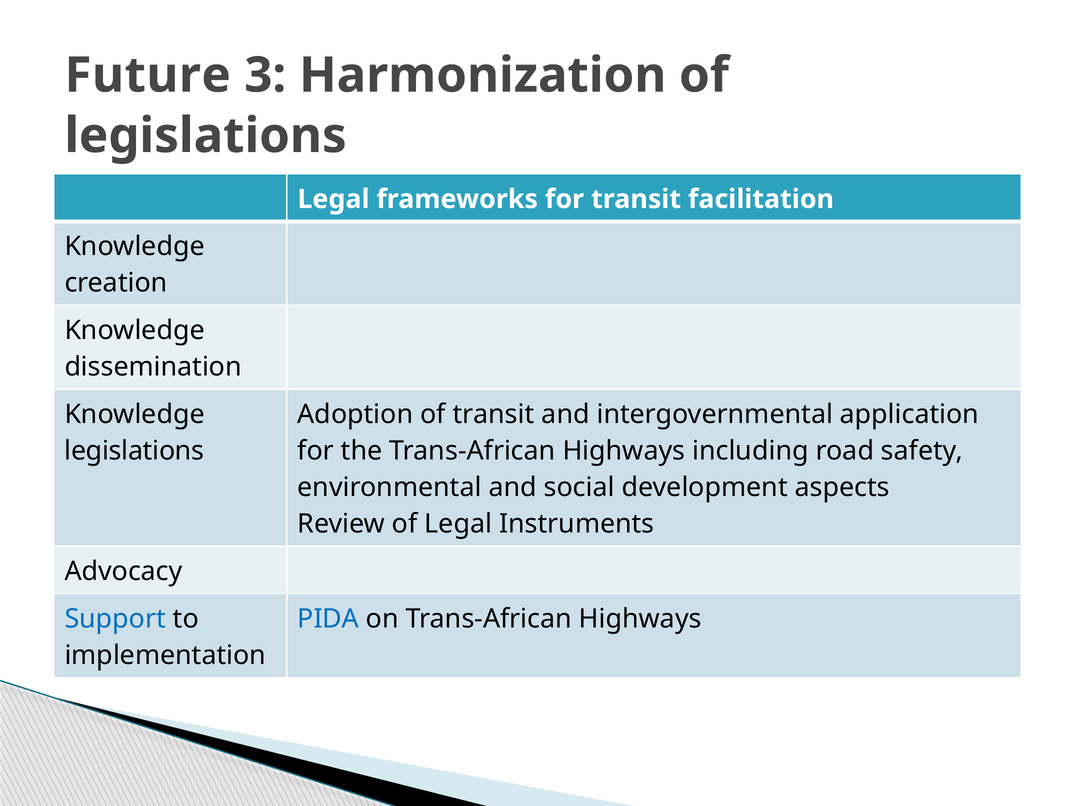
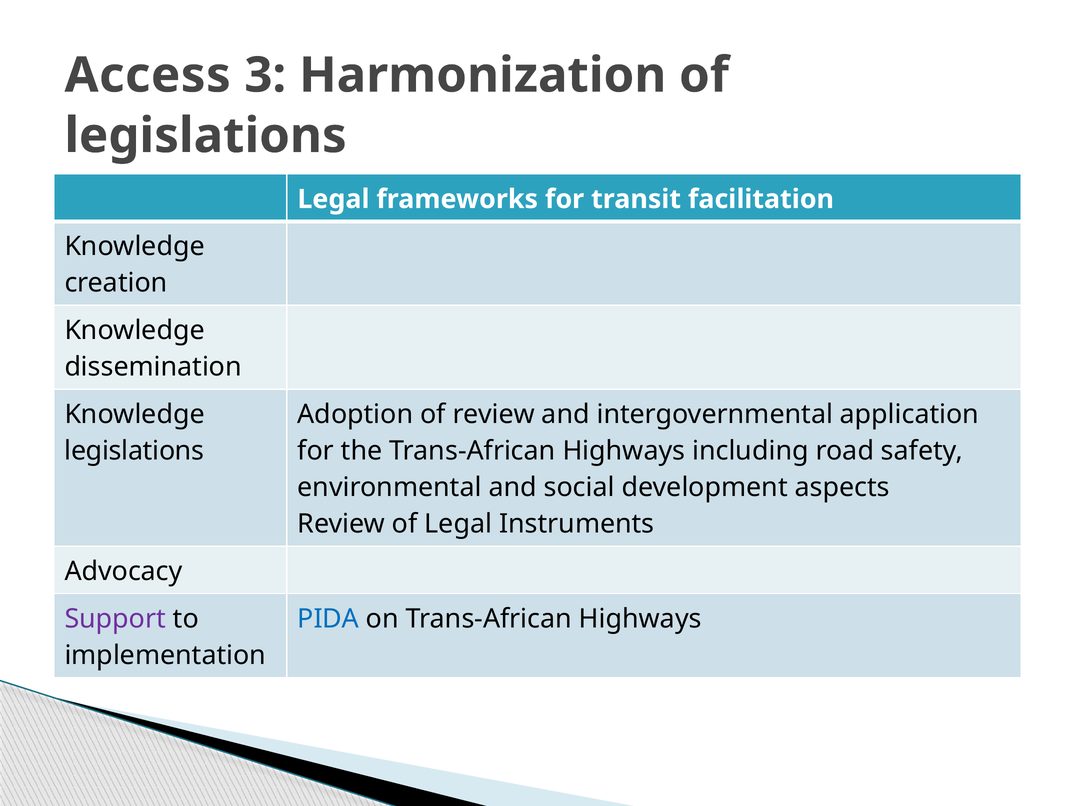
Future: Future -> Access
of transit: transit -> review
Support colour: blue -> purple
